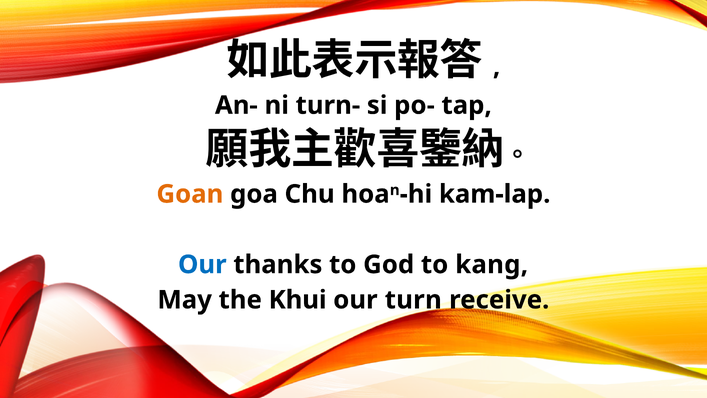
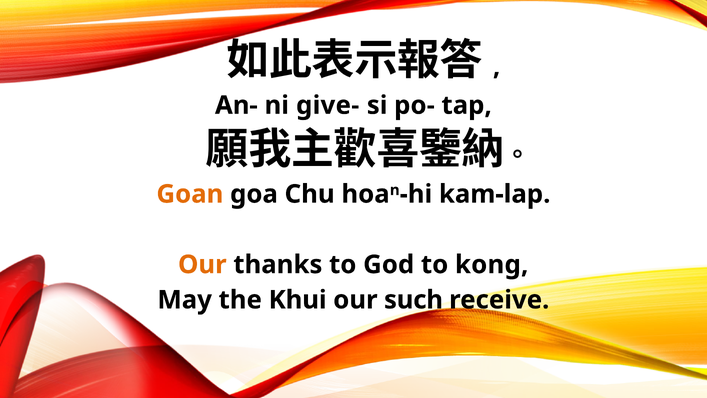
turn-: turn- -> give-
Our at (202, 264) colour: blue -> orange
kang: kang -> kong
turn: turn -> such
